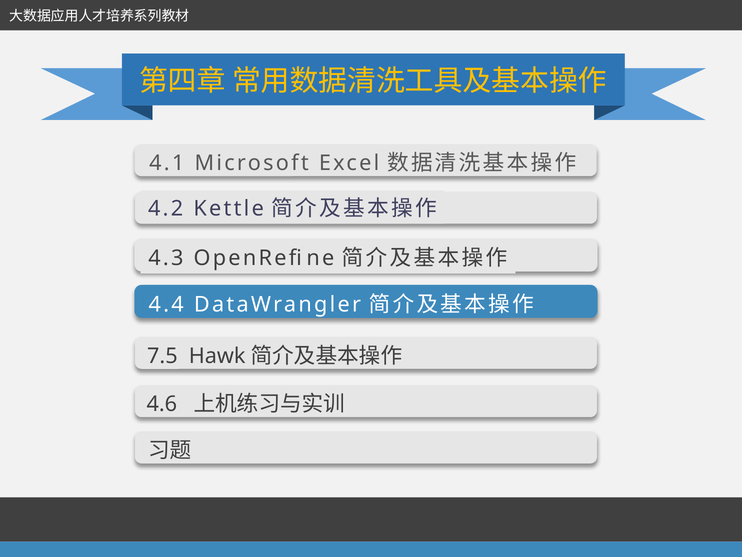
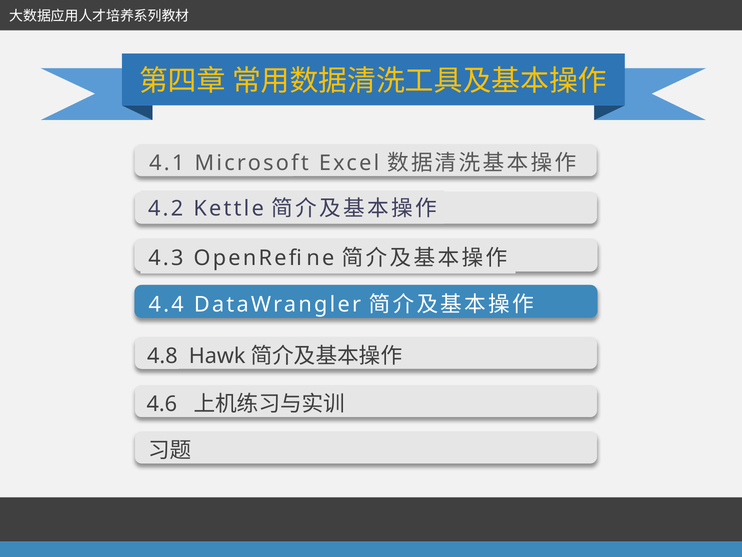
7.5: 7.5 -> 4.8
